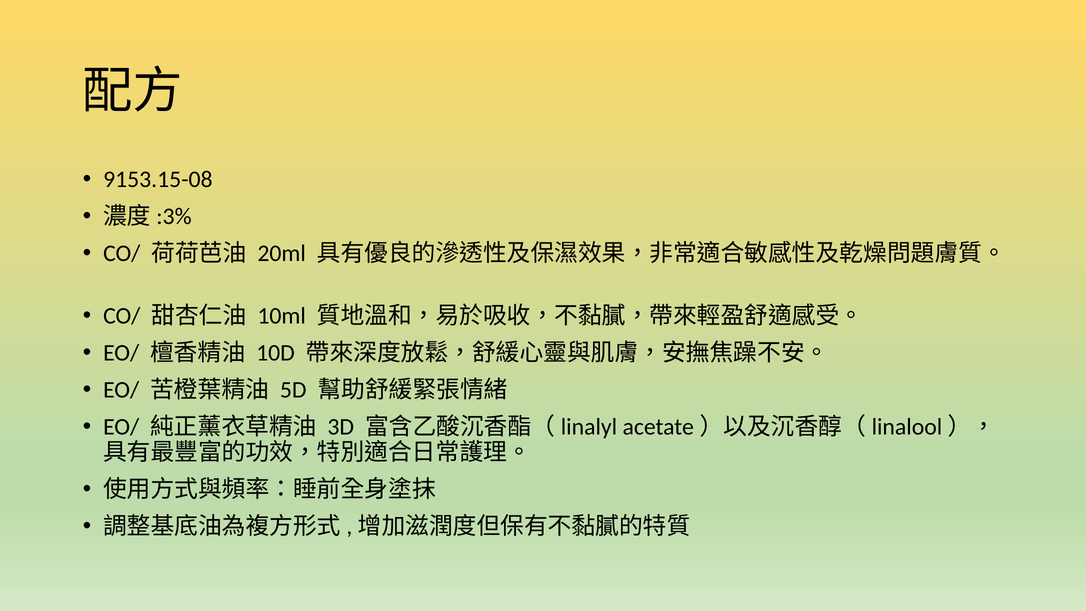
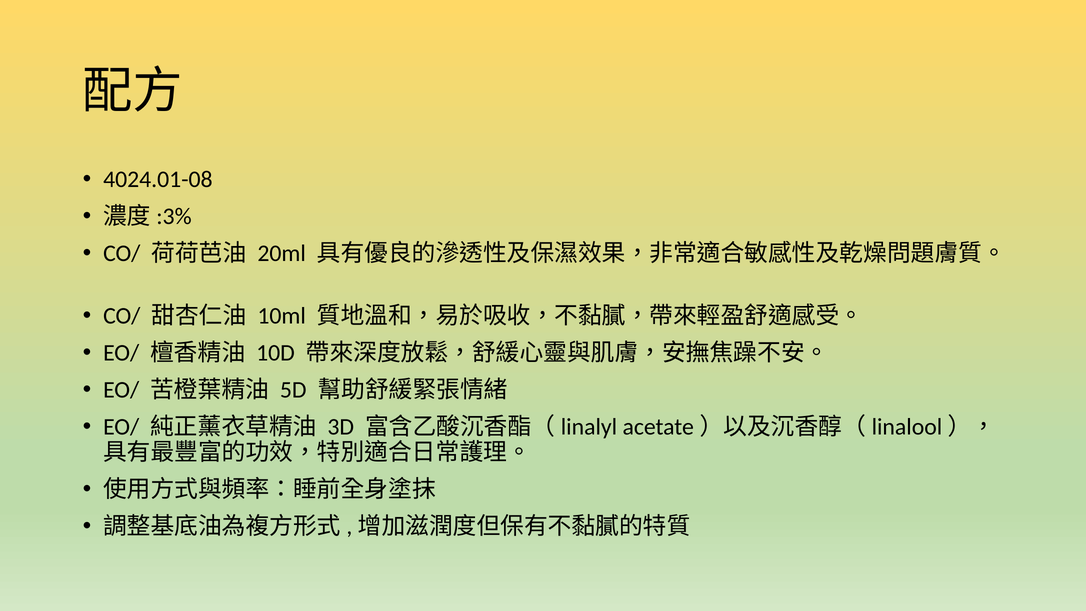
9153.15-08: 9153.15-08 -> 4024.01-08
